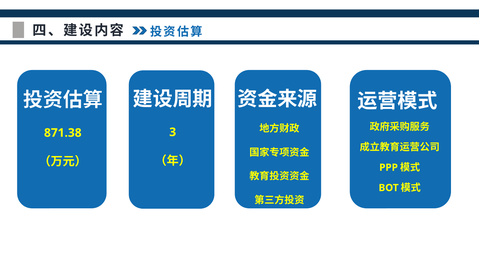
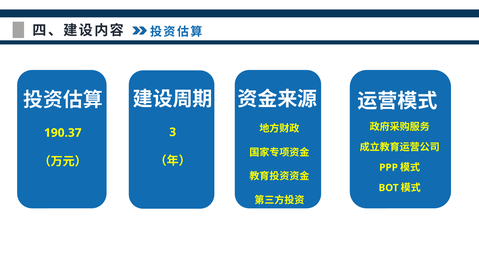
871.38: 871.38 -> 190.37
